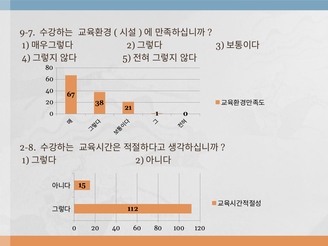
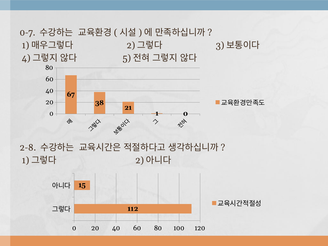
9-7: 9-7 -> 0-7
